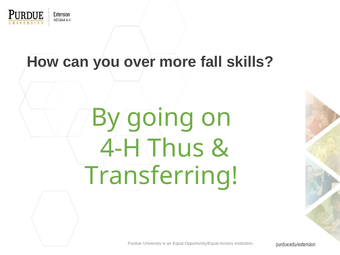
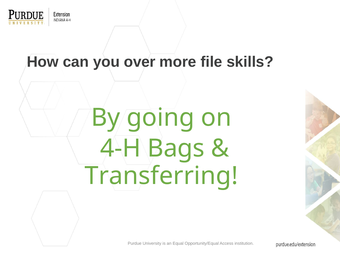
fall: fall -> file
Thus: Thus -> Bags
